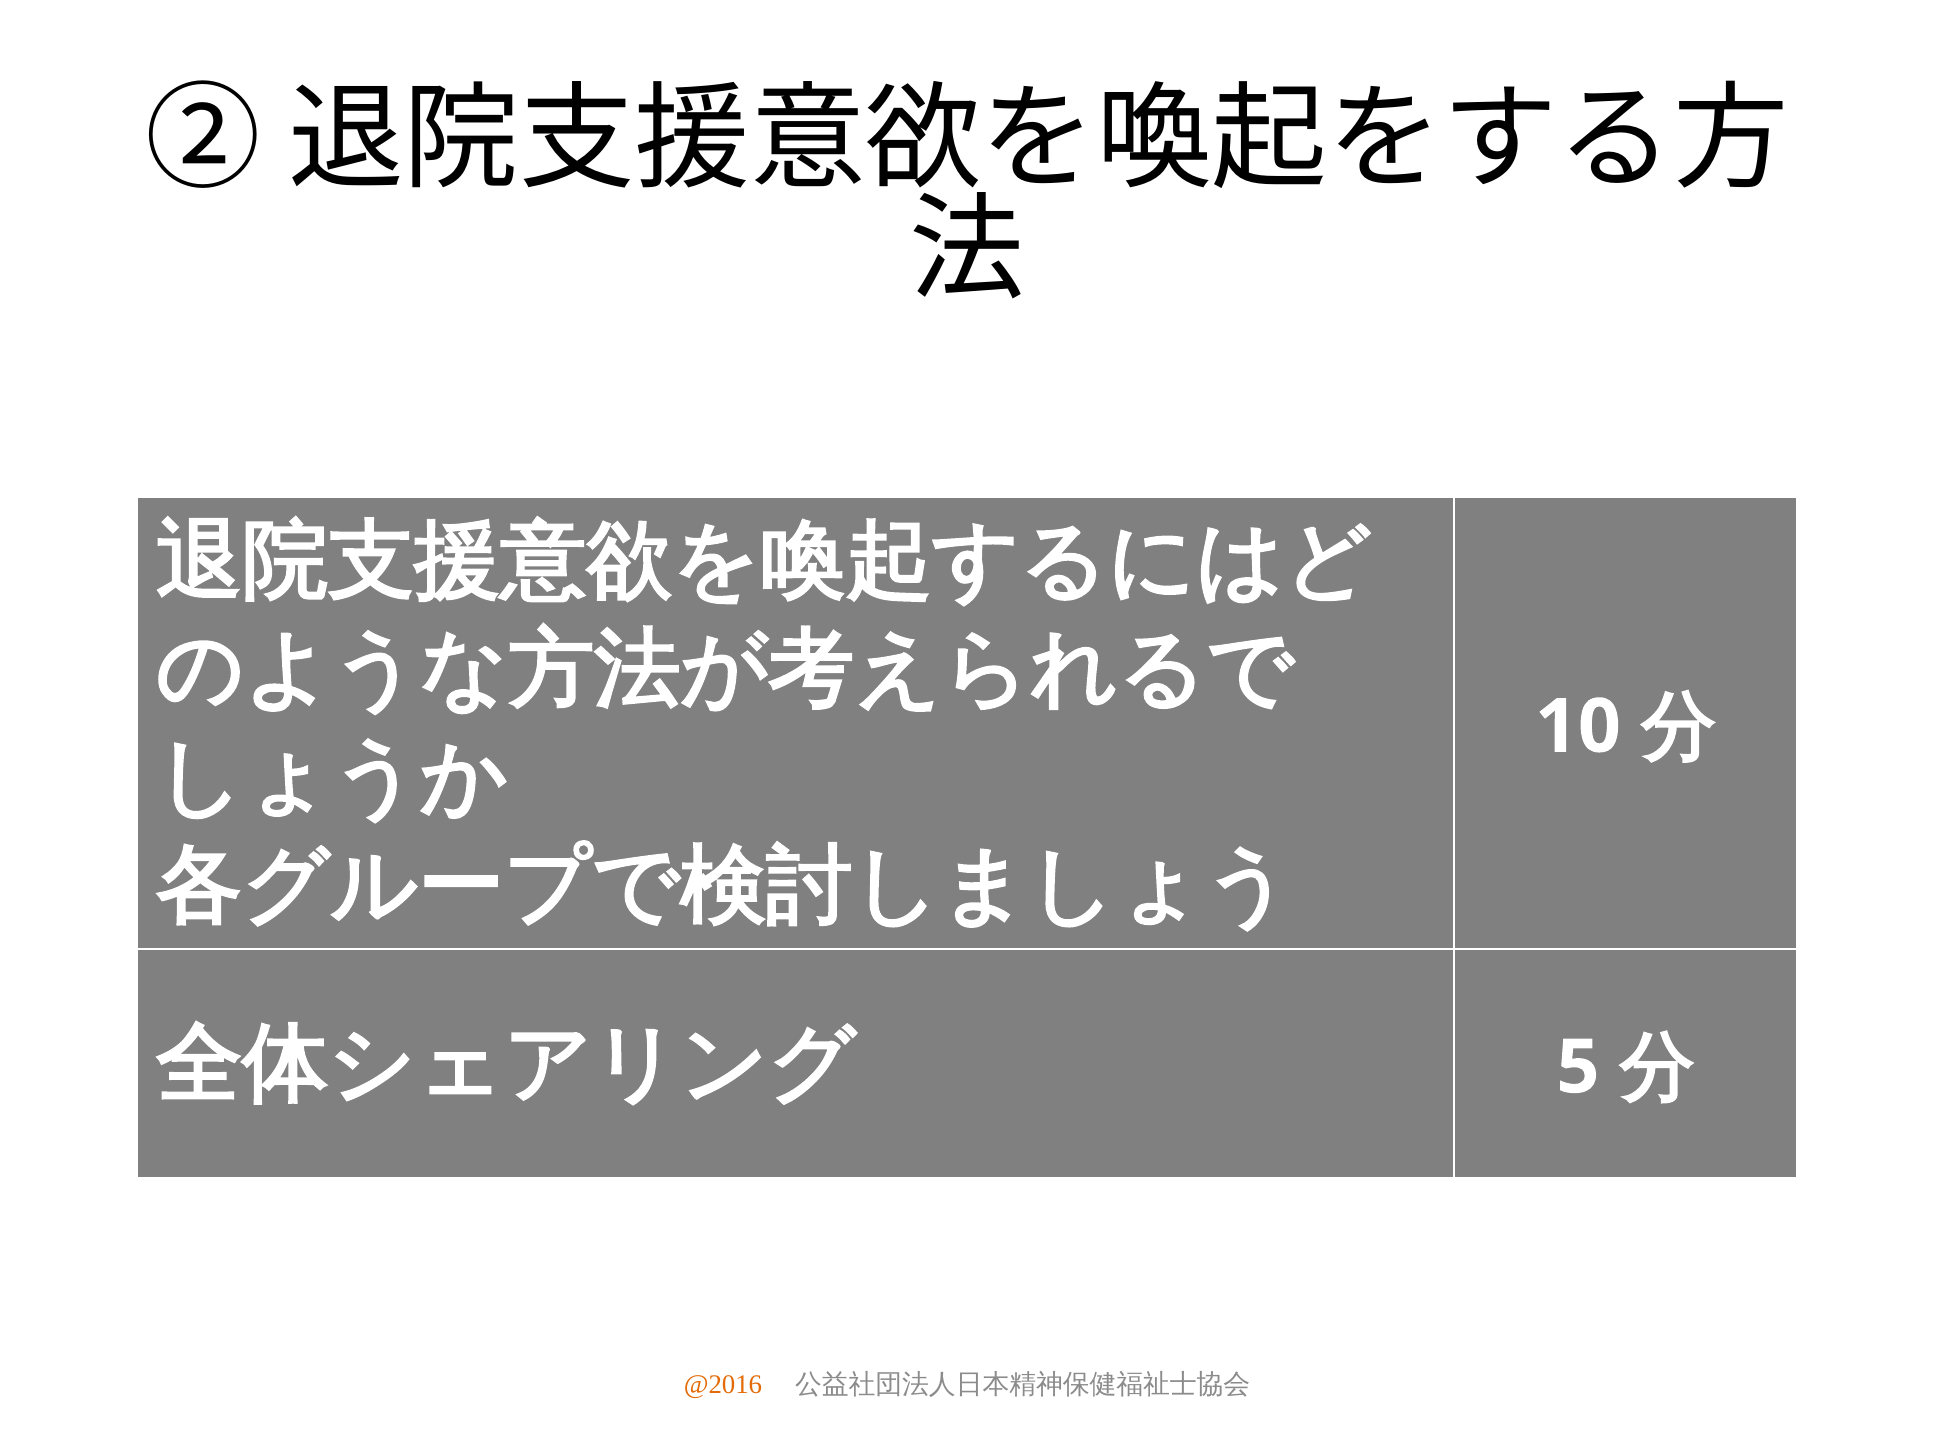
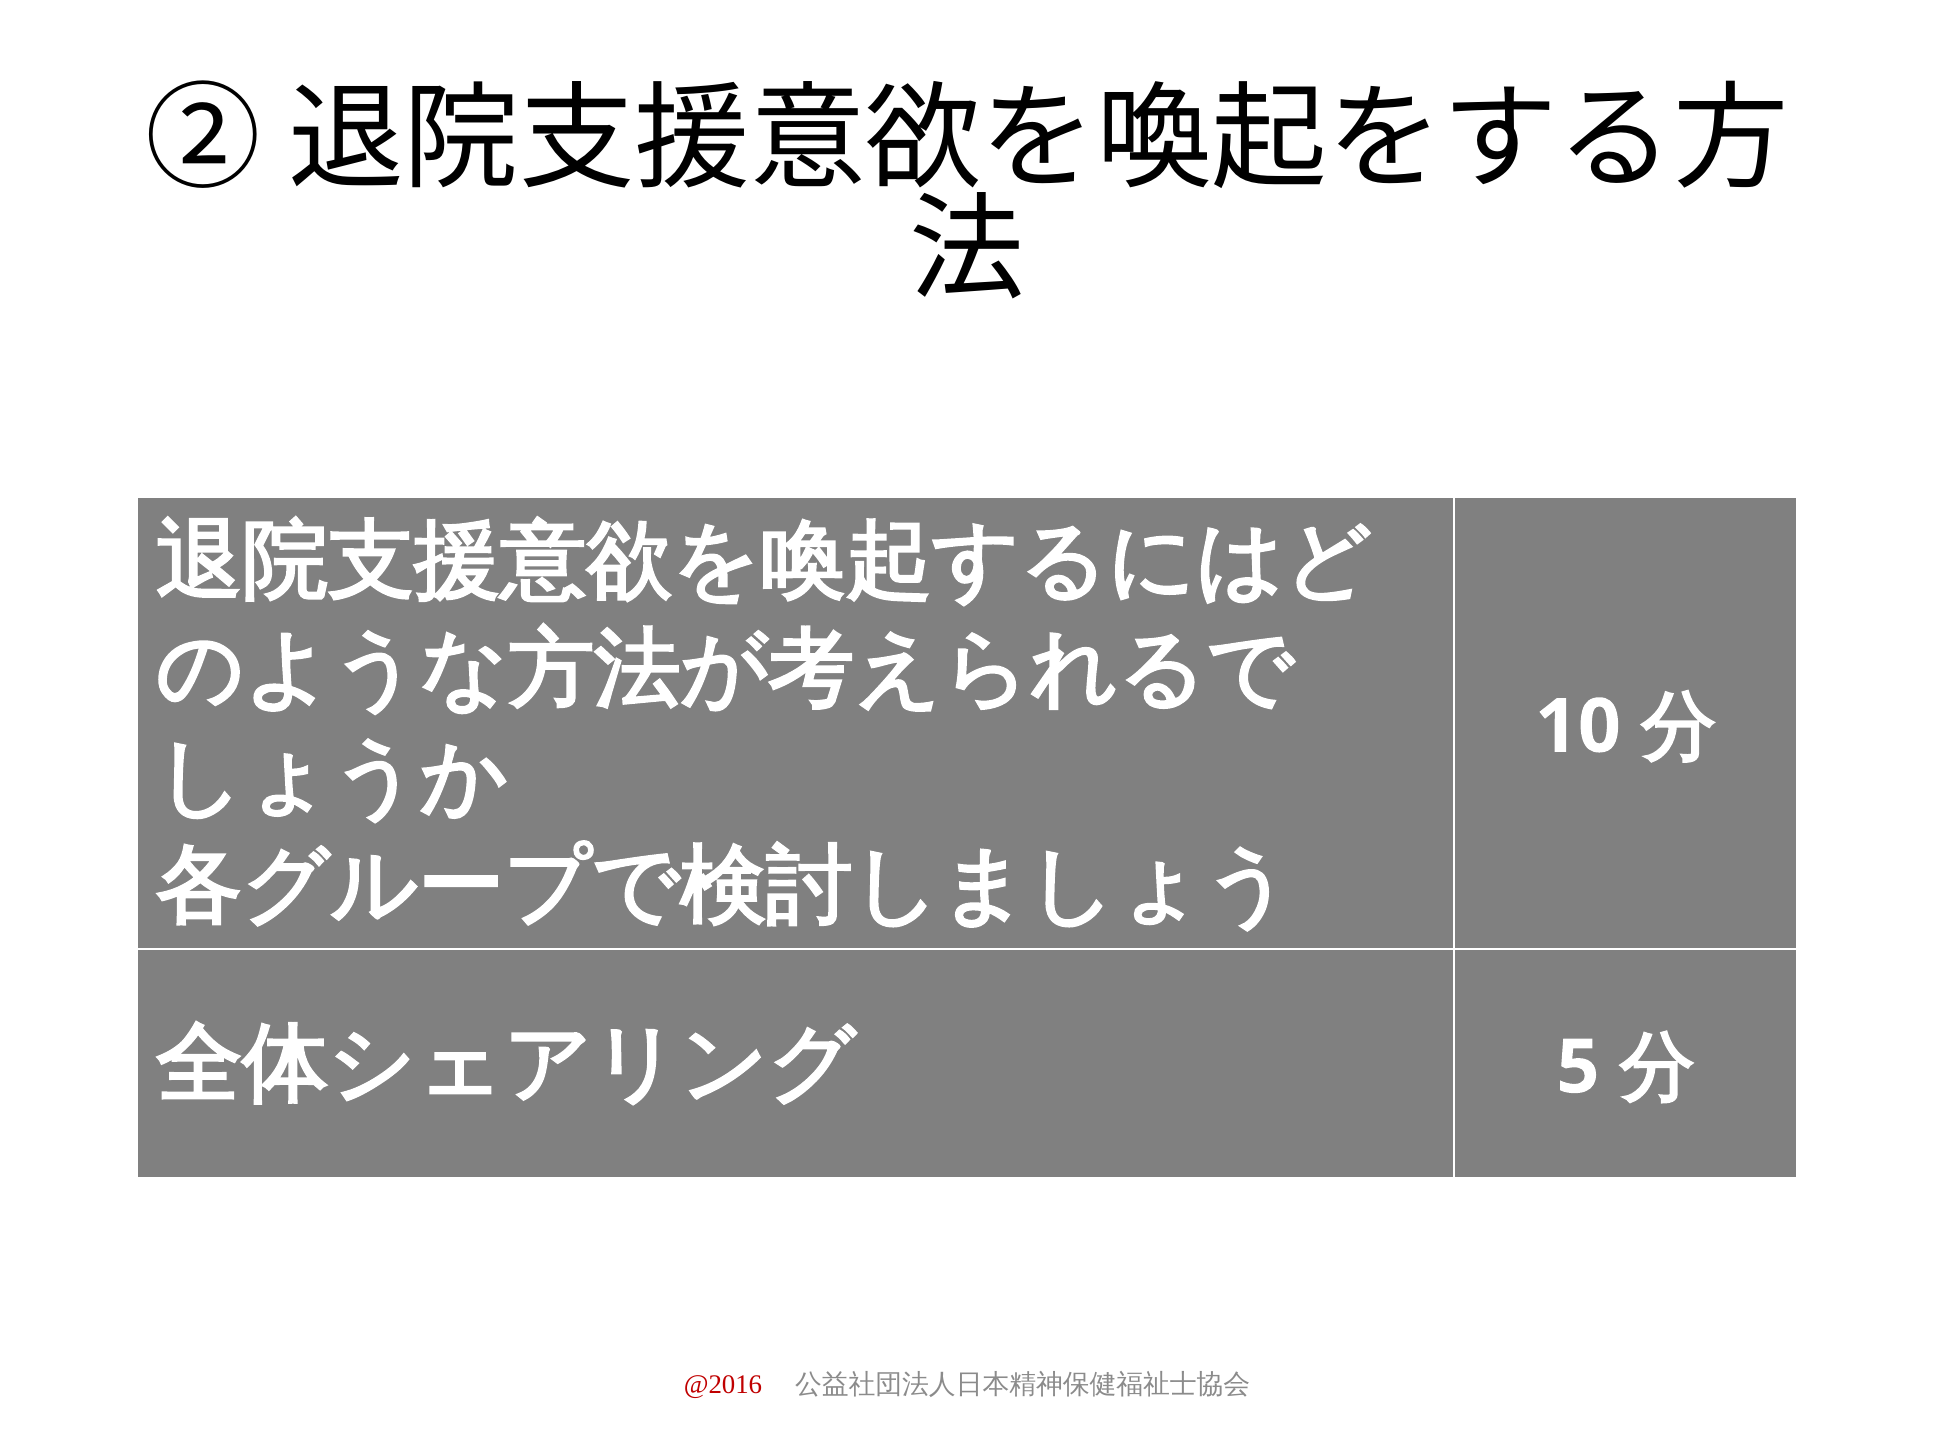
@2016 colour: orange -> red
